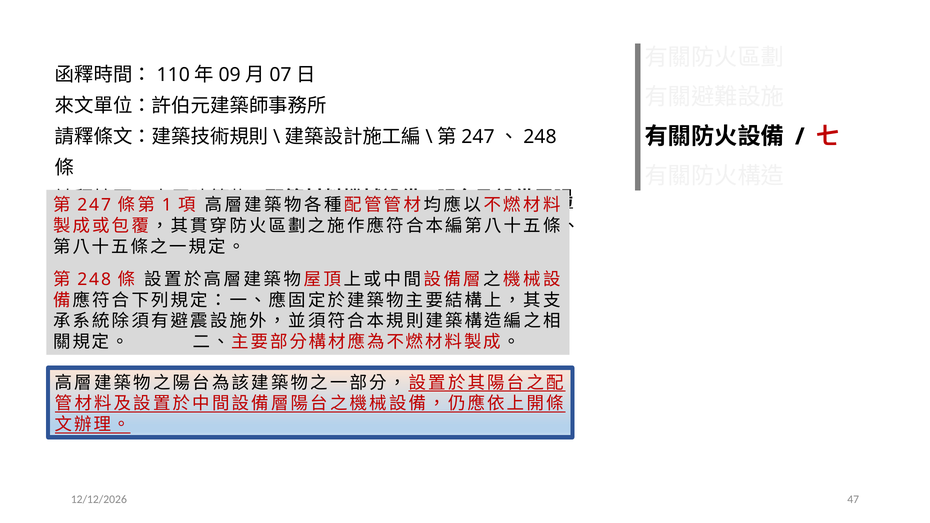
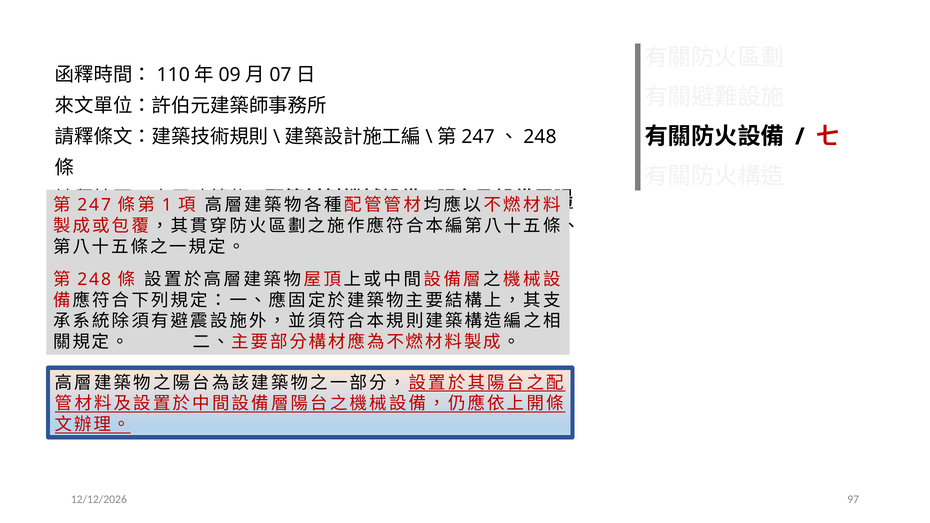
47: 47 -> 97
